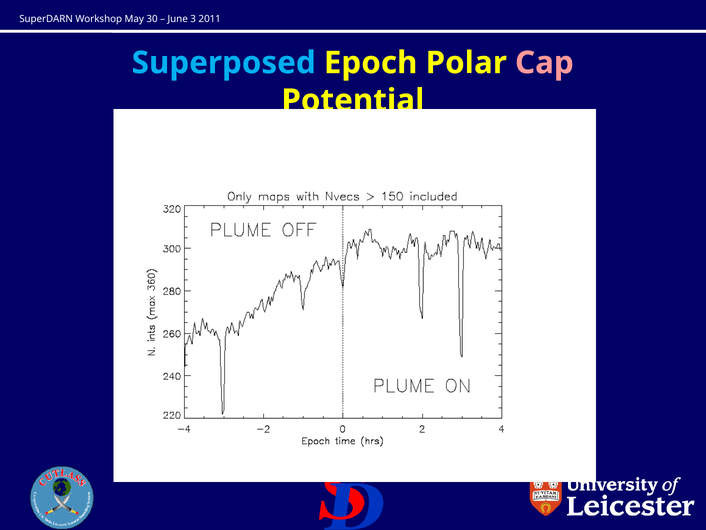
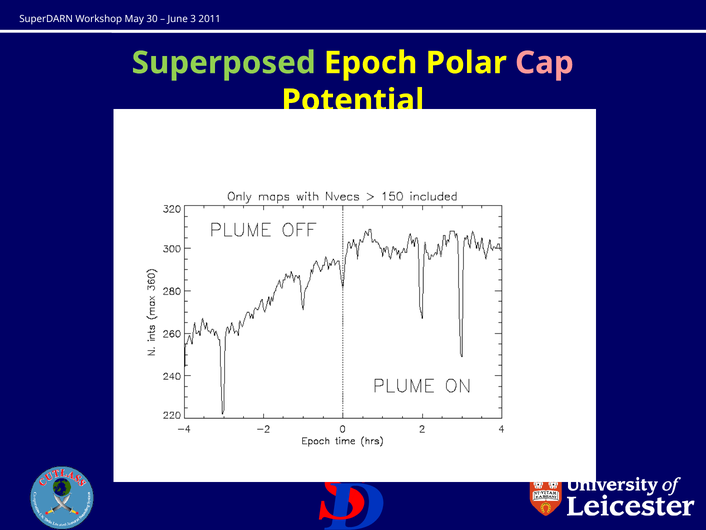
Superposed colour: light blue -> light green
